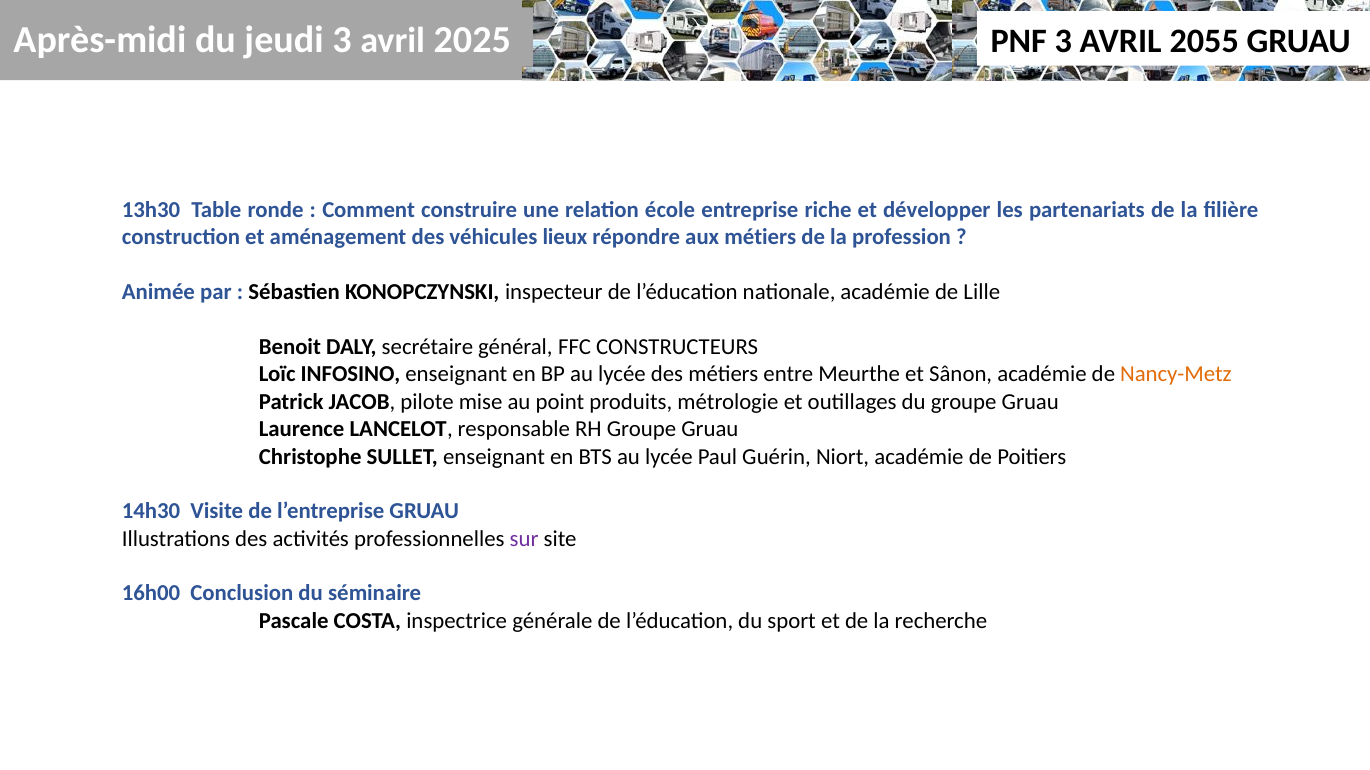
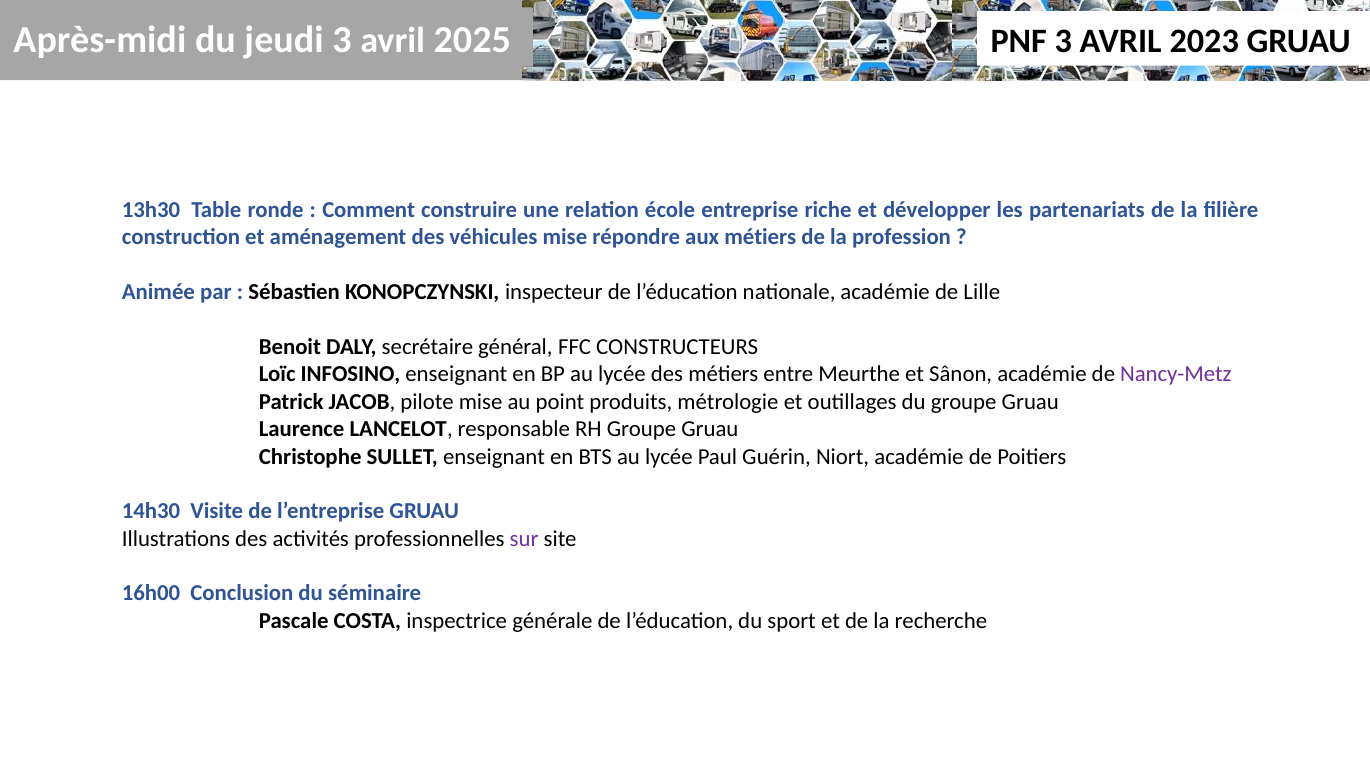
2055: 2055 -> 2023
véhicules lieux: lieux -> mise
Nancy-Metz colour: orange -> purple
